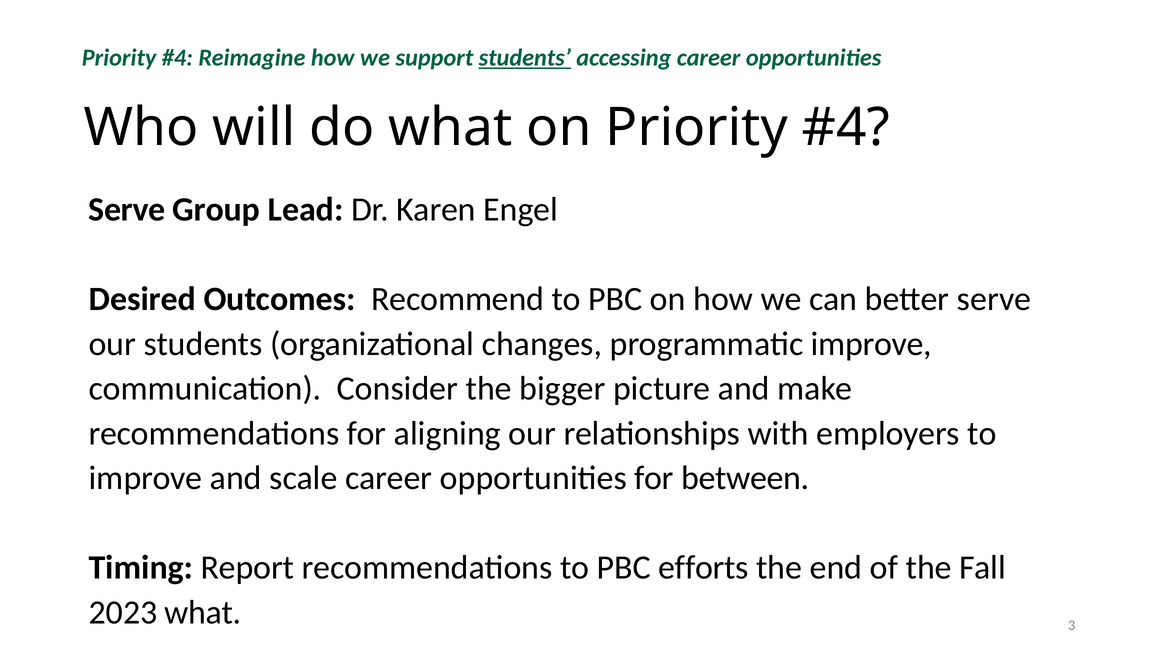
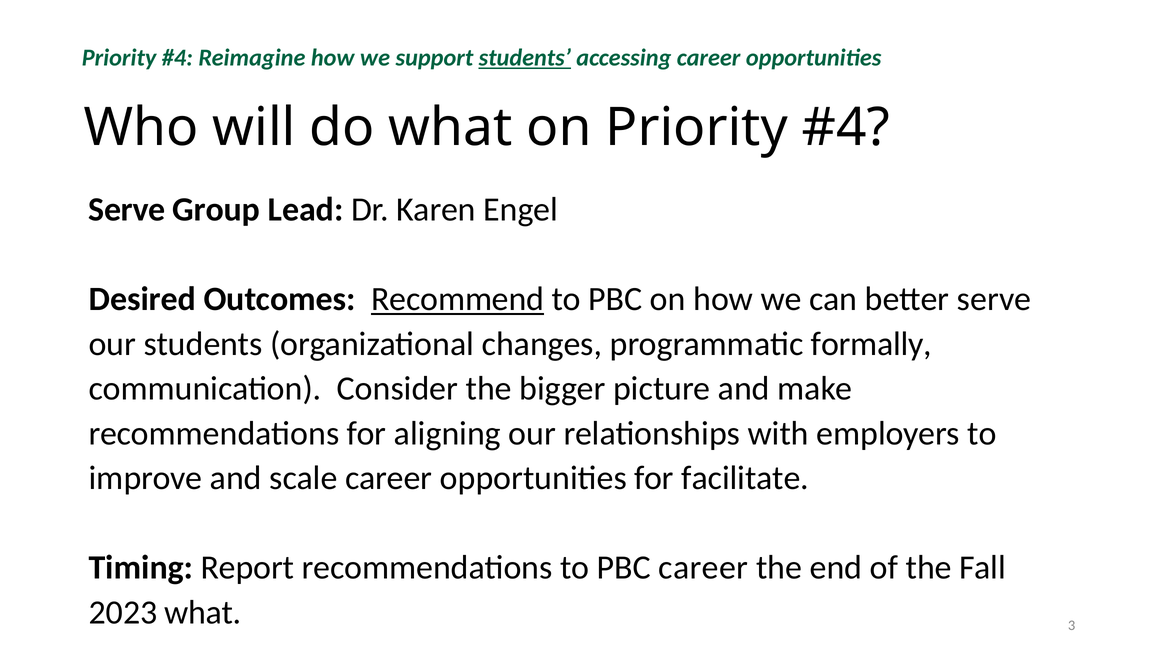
Recommend underline: none -> present
programmatic improve: improve -> formally
between: between -> facilitate
PBC efforts: efforts -> career
